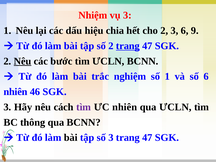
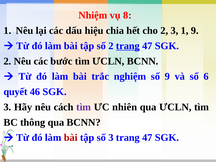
vụ 3: 3 -> 8
3 6: 6 -> 1
Nêu at (23, 61) underline: present -> none
số 1: 1 -> 9
nhiên at (16, 92): nhiên -> quyết
bài at (71, 138) colour: black -> red
